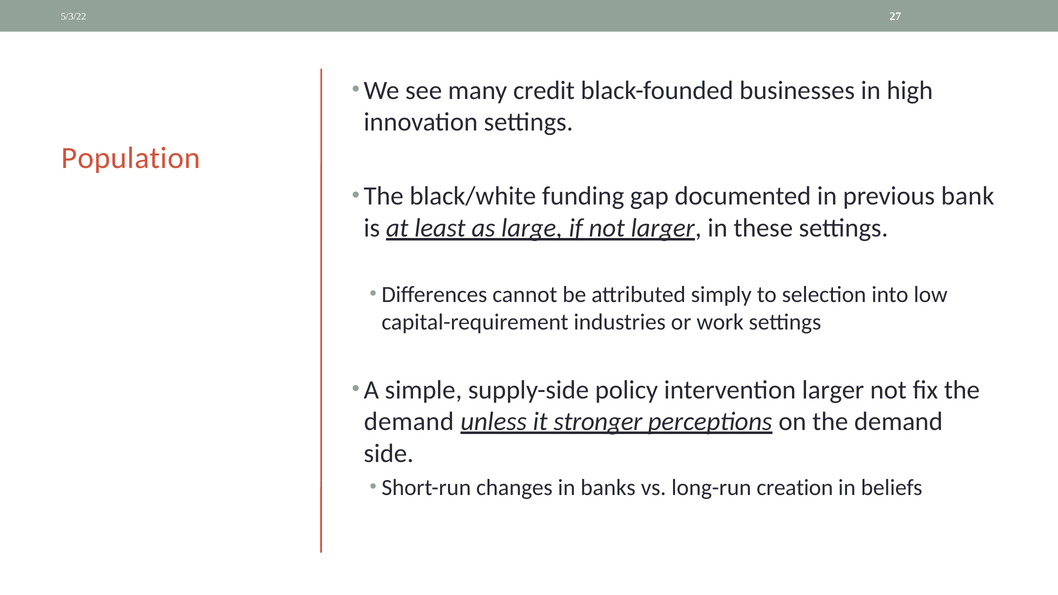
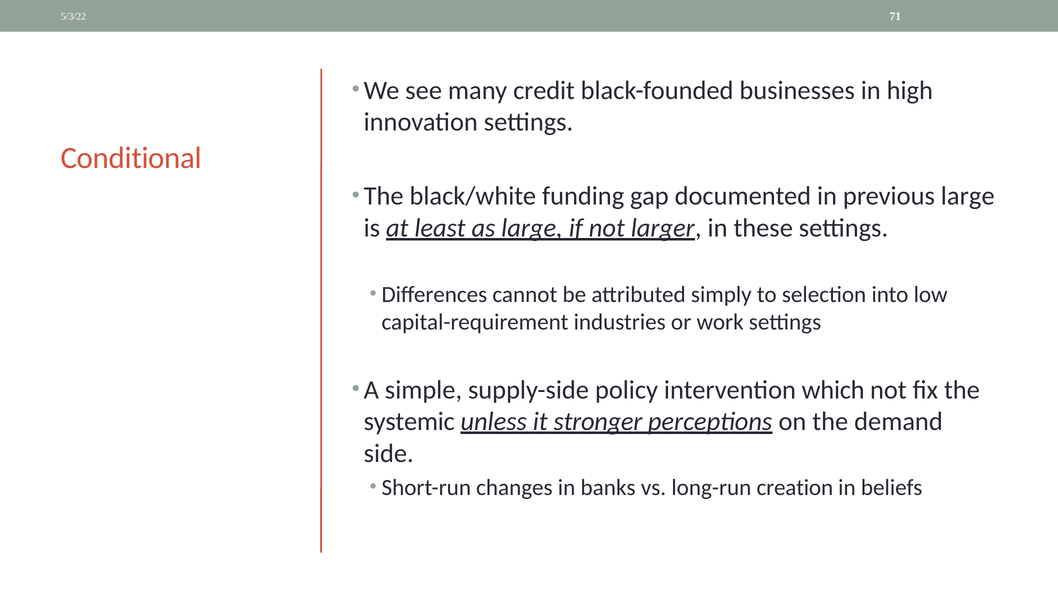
27: 27 -> 71
Population: Population -> Conditional
previous bank: bank -> large
intervention larger: larger -> which
demand at (409, 422): demand -> systemic
